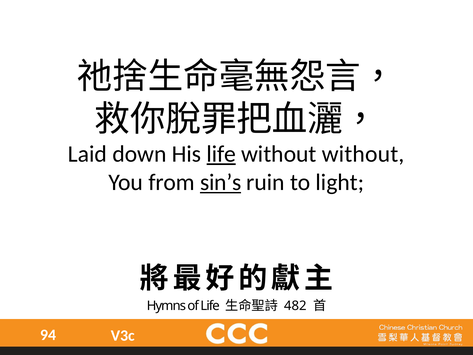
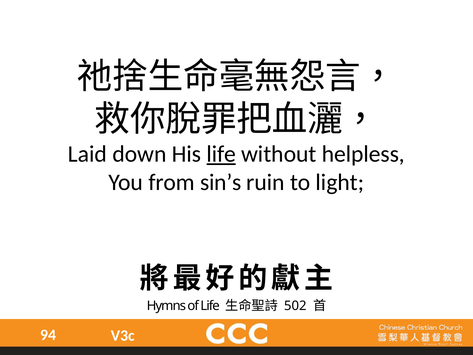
without without: without -> helpless
sin’s underline: present -> none
482: 482 -> 502
